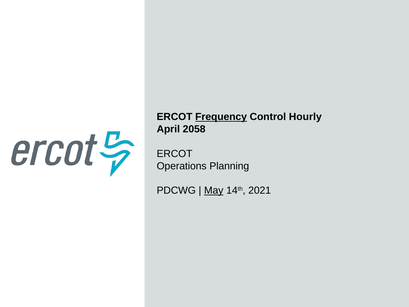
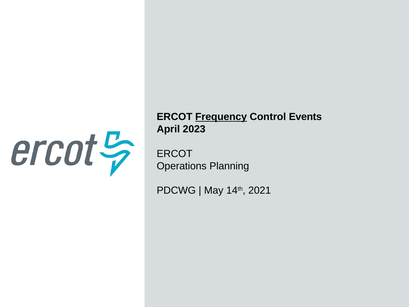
Hourly: Hourly -> Events
2058: 2058 -> 2023
May underline: present -> none
